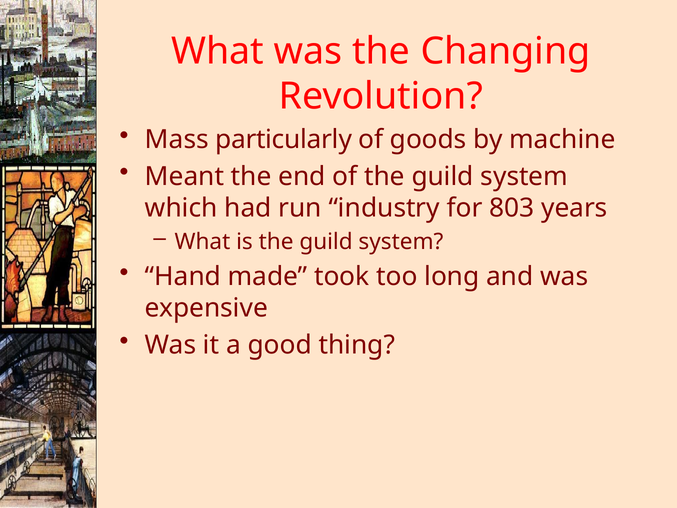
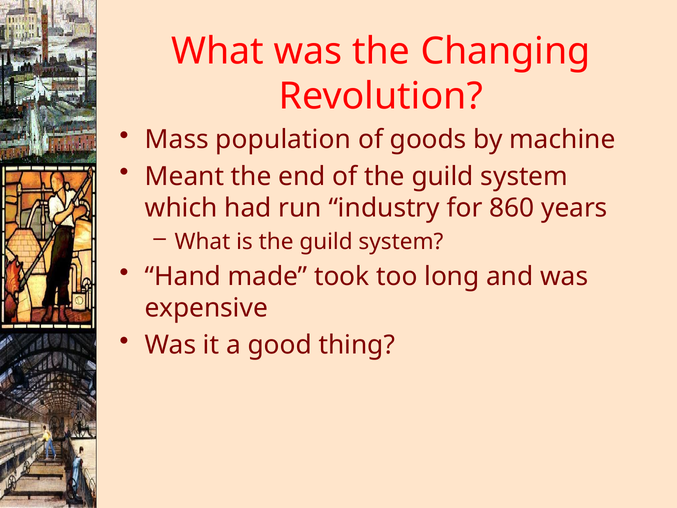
particularly: particularly -> population
803: 803 -> 860
